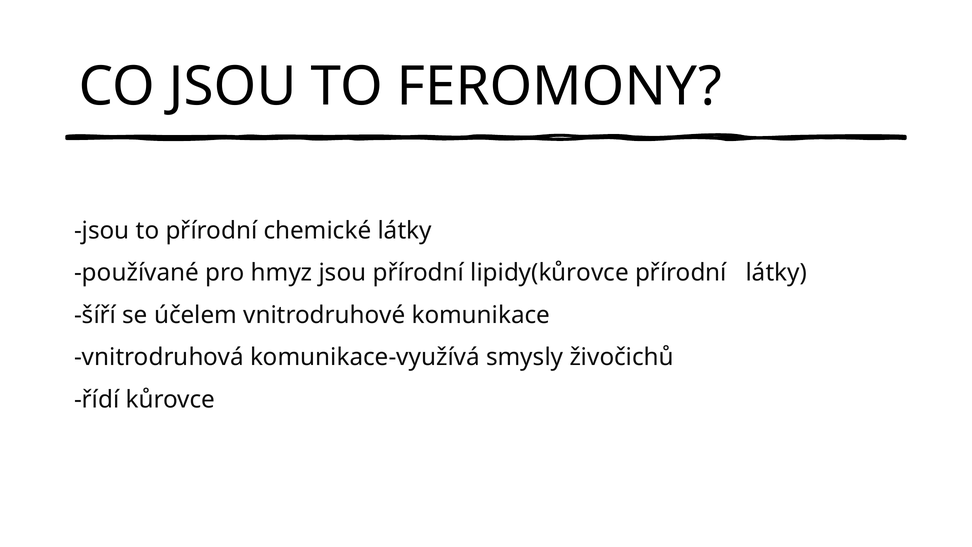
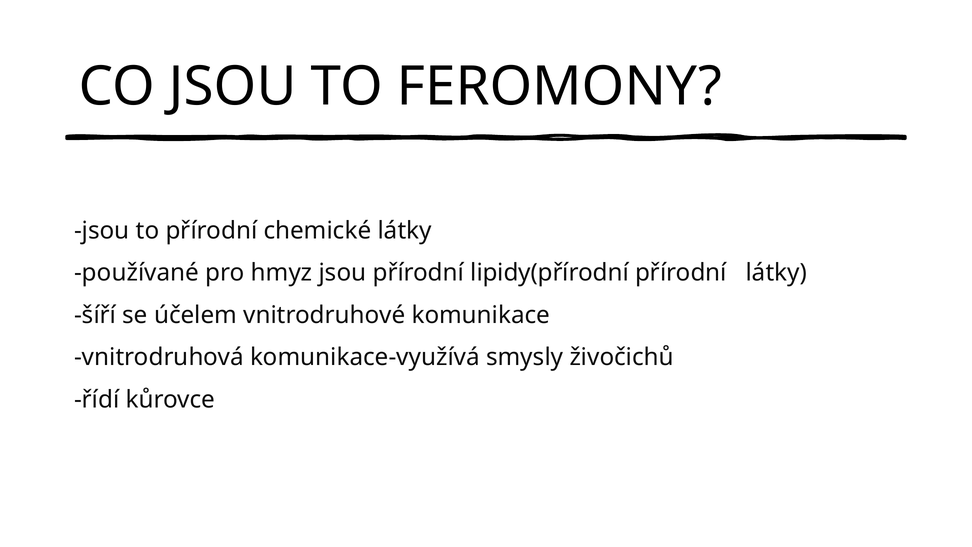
lipidy(kůrovce: lipidy(kůrovce -> lipidy(přírodní
